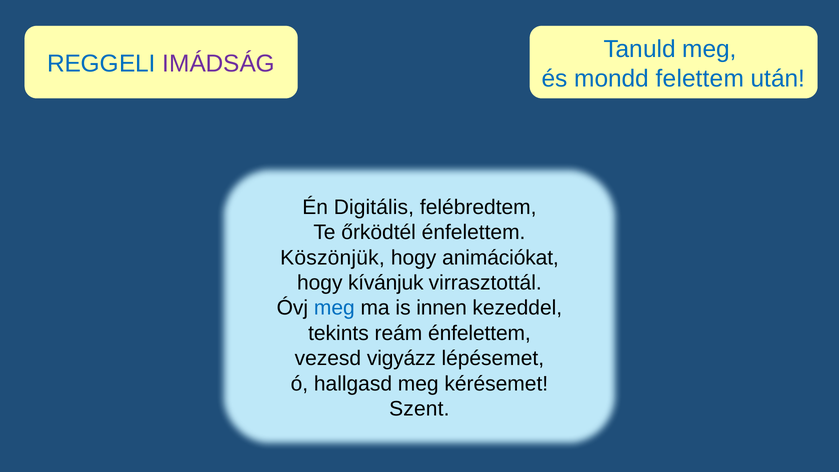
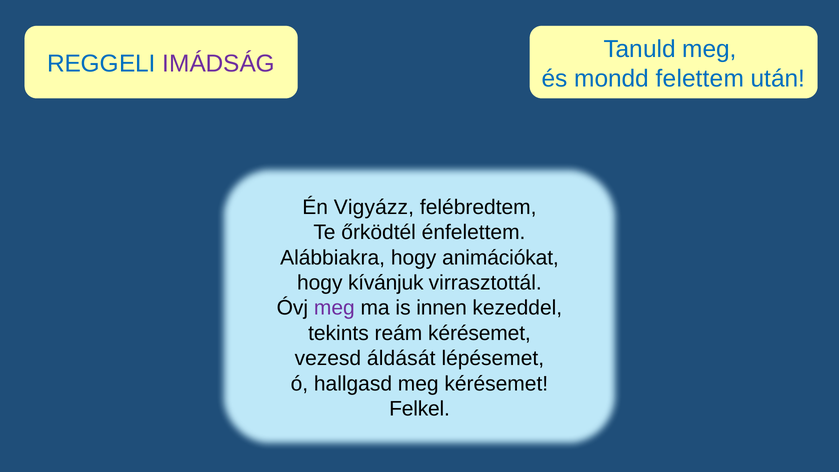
Digitális: Digitális -> Vigyázz
Köszönjük: Köszönjük -> Alábbiakra
meg at (334, 308) colour: blue -> purple
reám énfelettem: énfelettem -> kérésemet
vigyázz: vigyázz -> áldását
Szent: Szent -> Felkel
